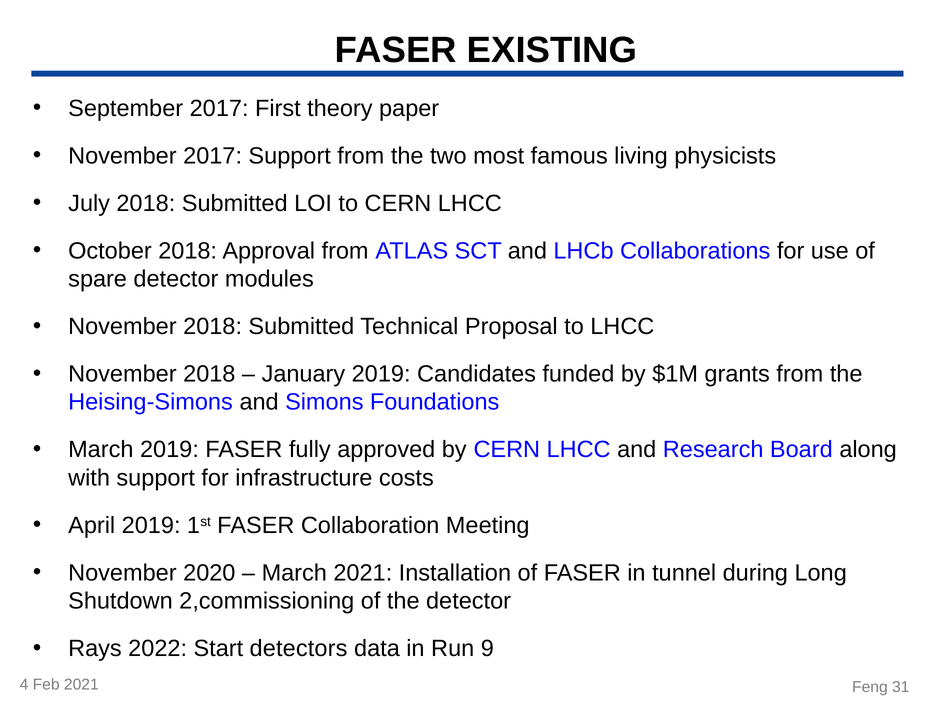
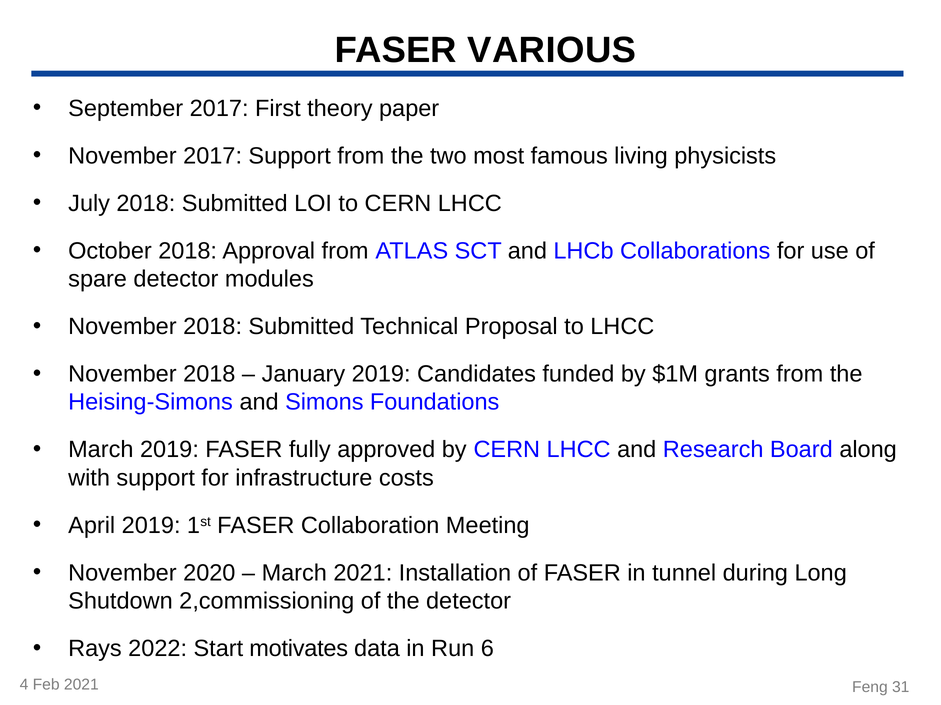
EXISTING: EXISTING -> VARIOUS
detectors: detectors -> motivates
9: 9 -> 6
